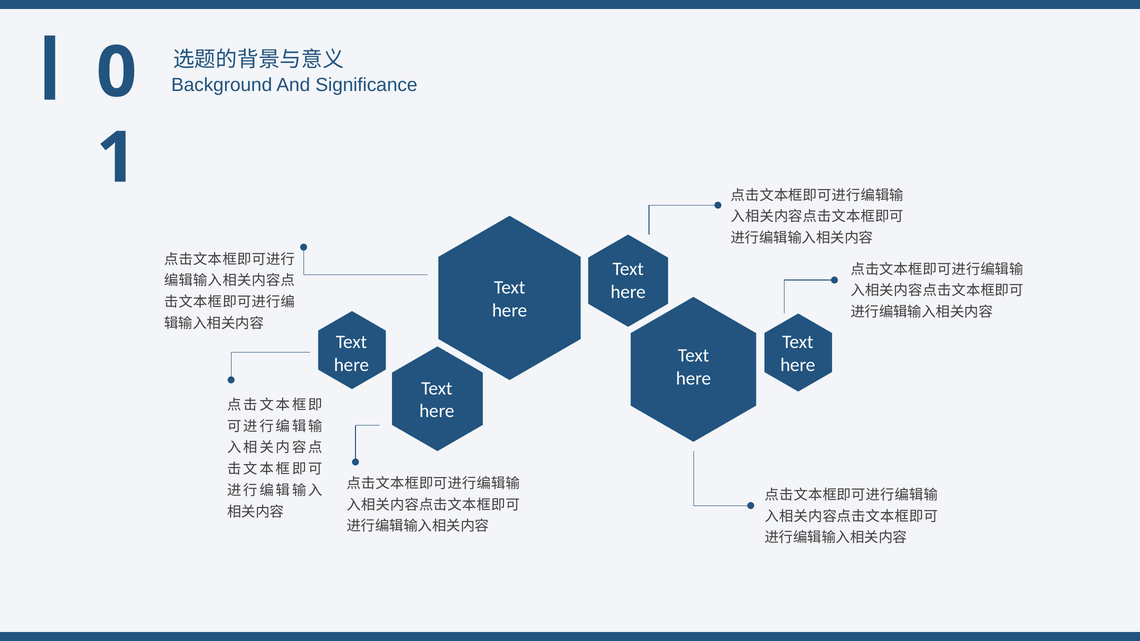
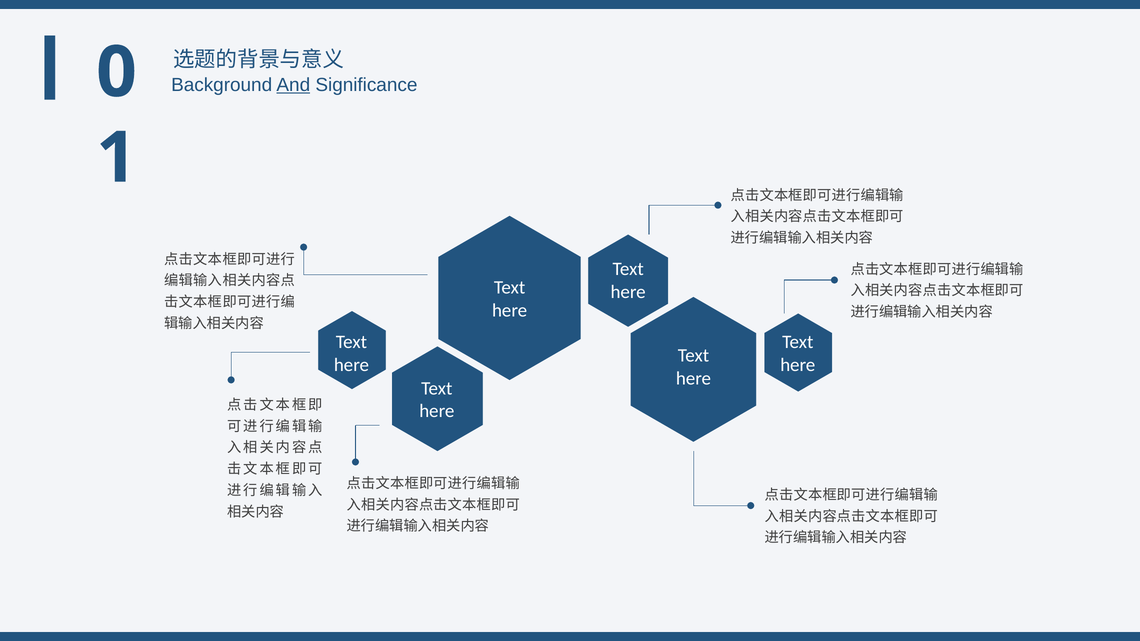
And underline: none -> present
